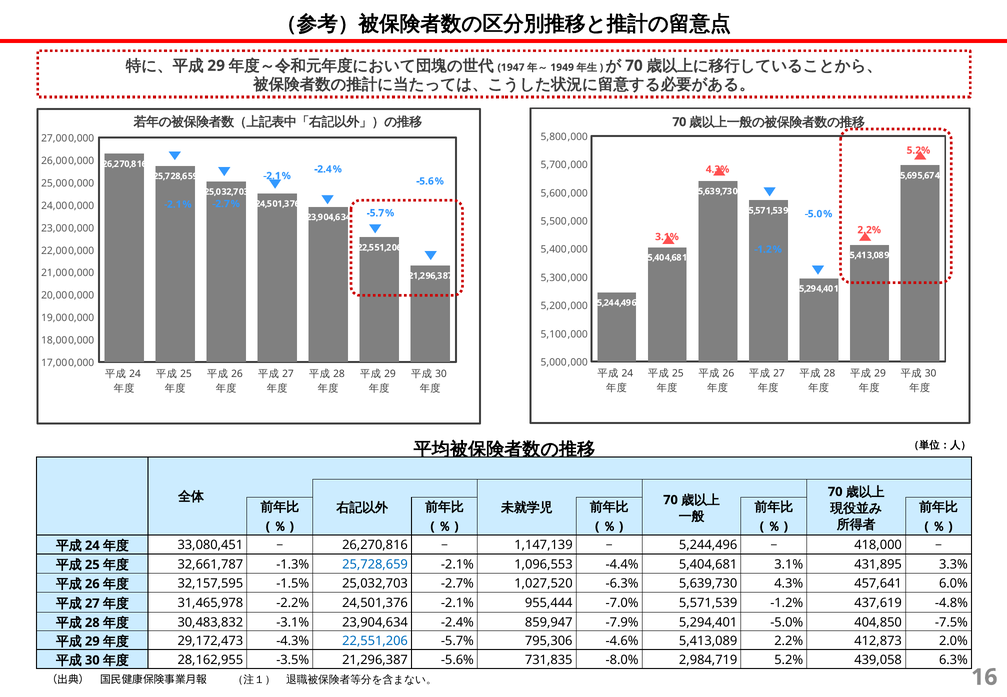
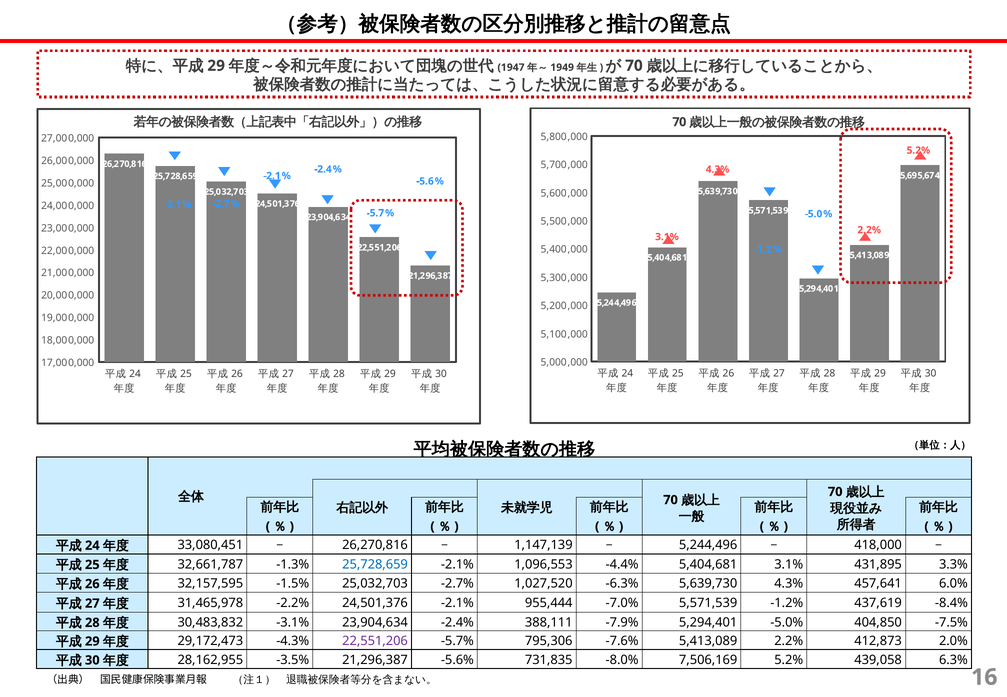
-4.8%: -4.8% -> -8.4%
859,947: 859,947 -> 388,111
22,551,206 at (375, 641) colour: blue -> purple
-4.6%: -4.6% -> -7.6%
2,984,719: 2,984,719 -> 7,506,169
